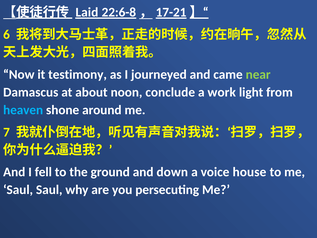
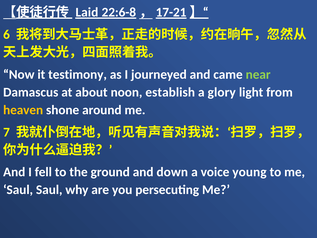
conclude: conclude -> establish
work: work -> glory
heaven colour: light blue -> yellow
house: house -> young
